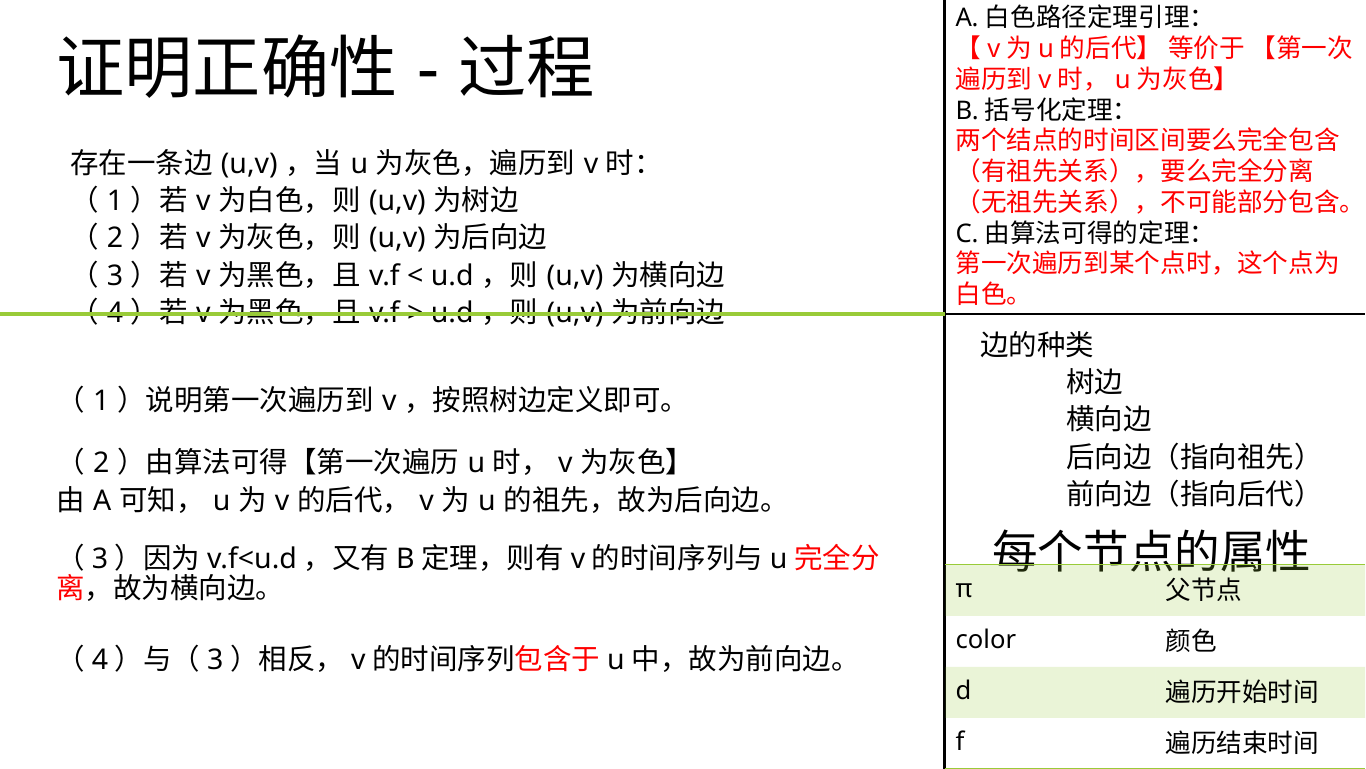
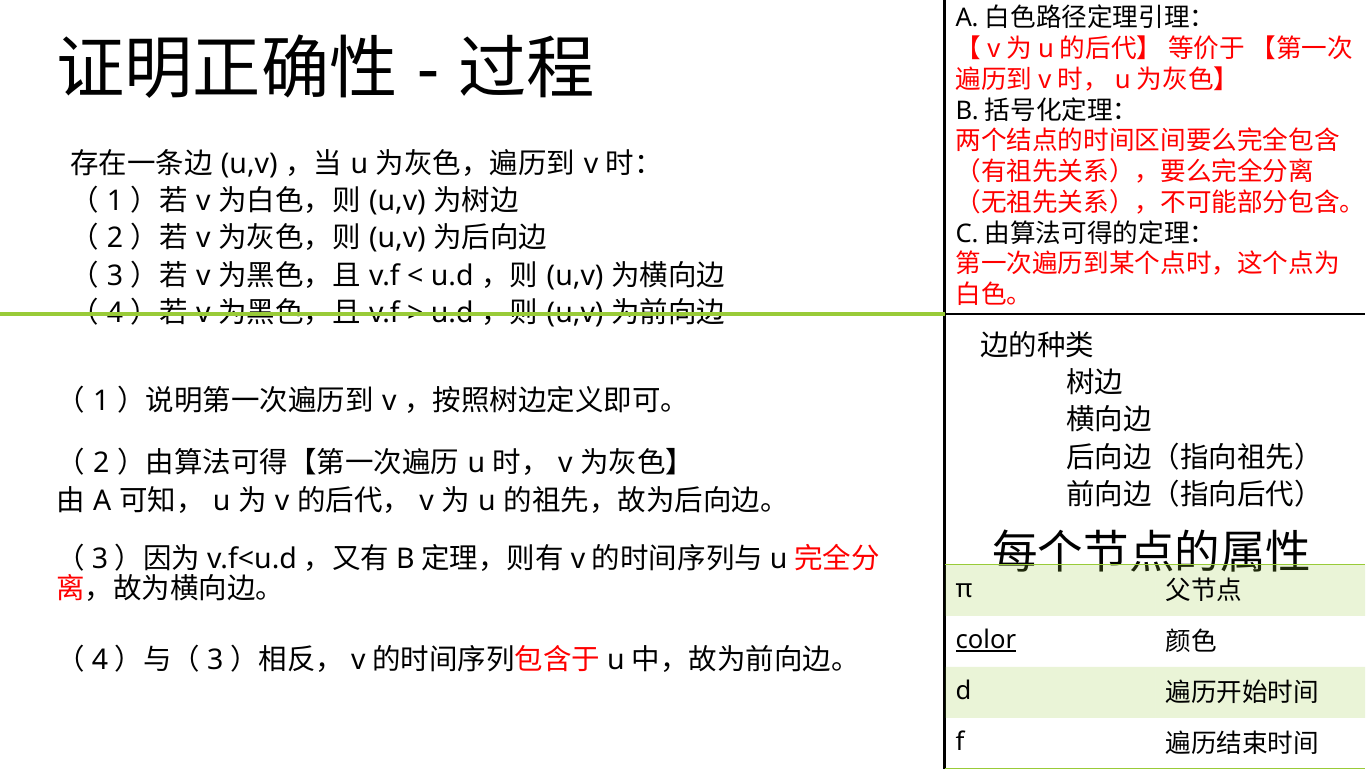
color underline: none -> present
